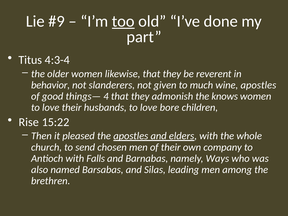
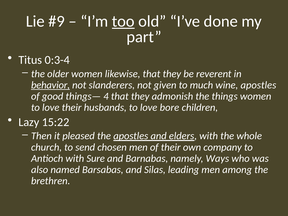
4:3-4: 4:3-4 -> 0:3-4
behavior underline: none -> present
knows: knows -> things
Rise: Rise -> Lazy
Falls: Falls -> Sure
